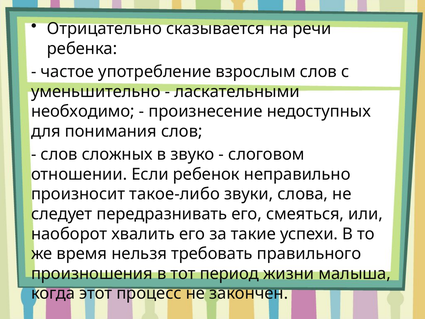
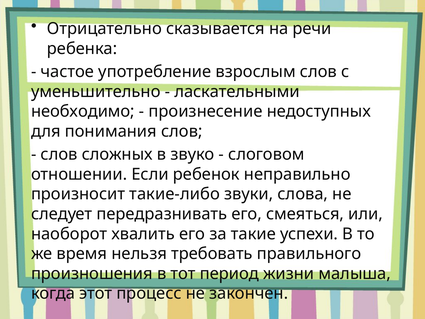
такое-либо: такое-либо -> такие-либо
